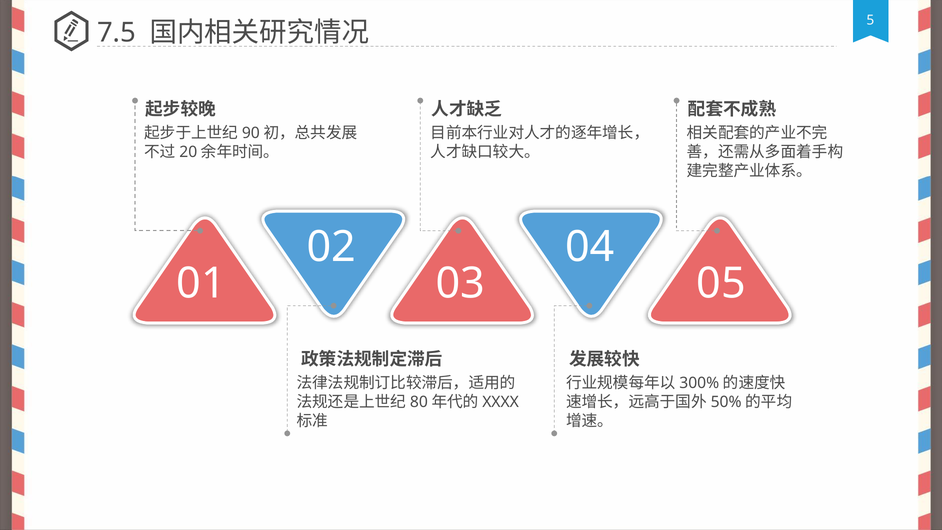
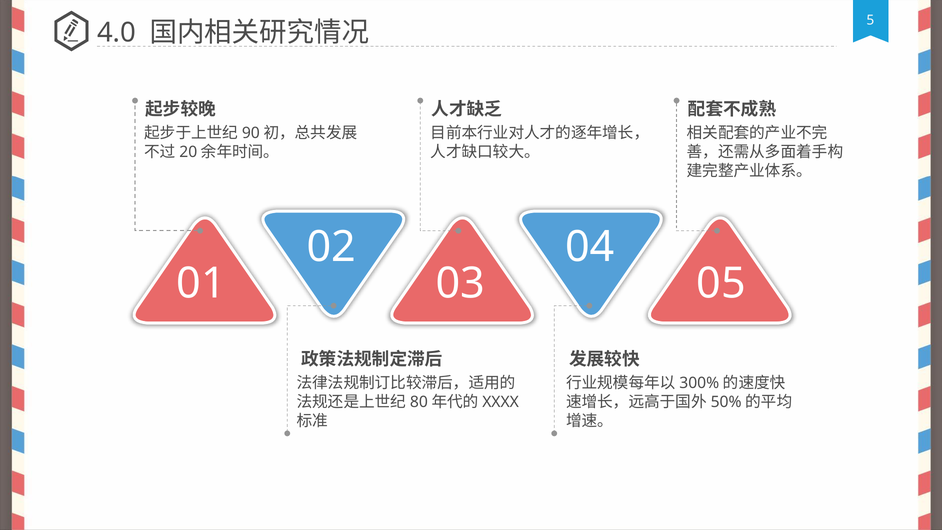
7.5: 7.5 -> 4.0
